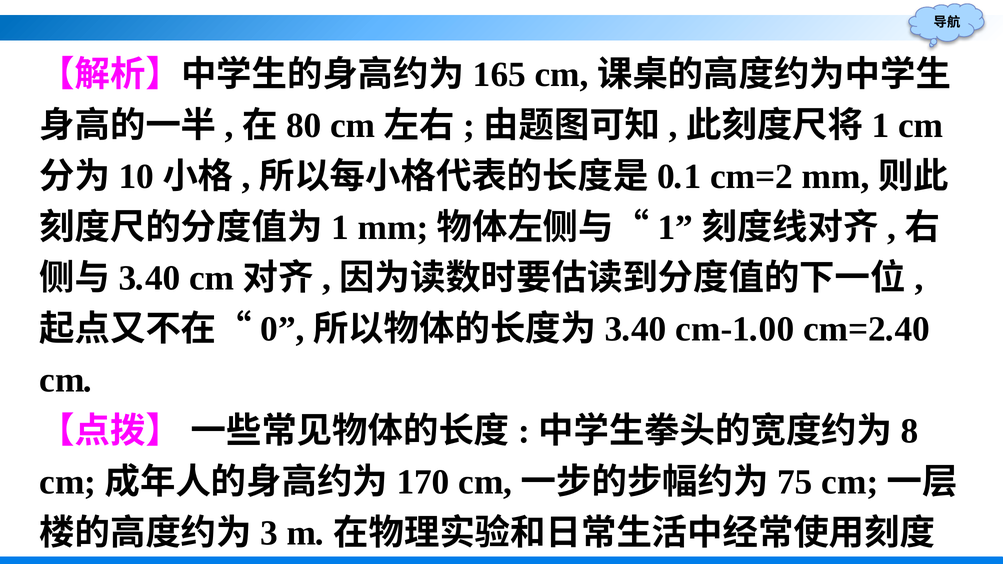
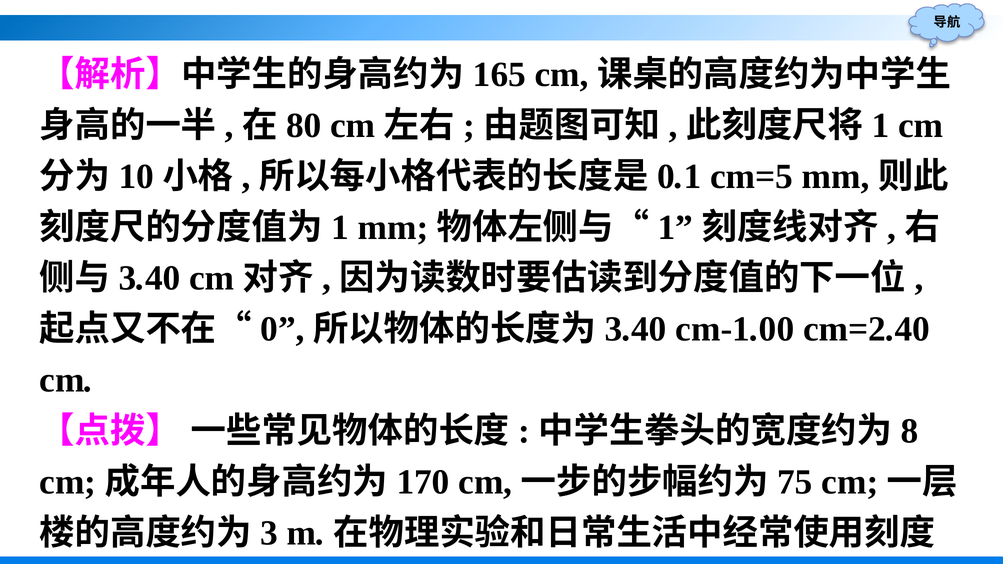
cm=2: cm=2 -> cm=5
